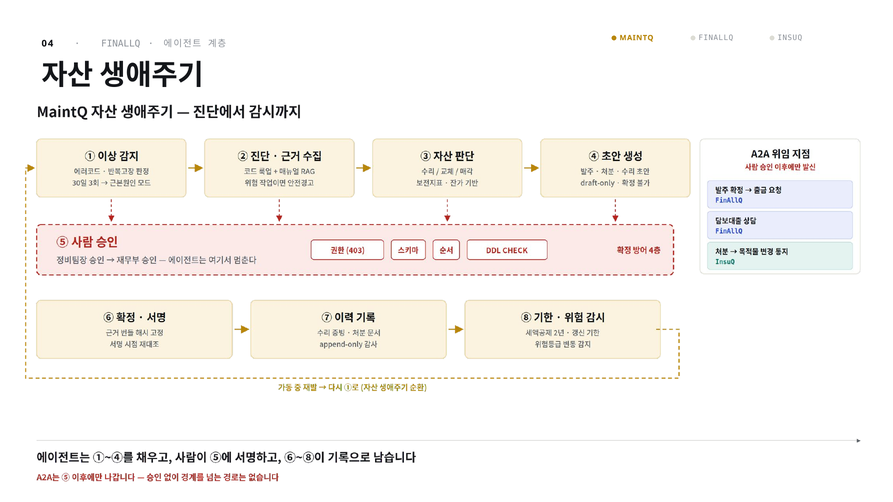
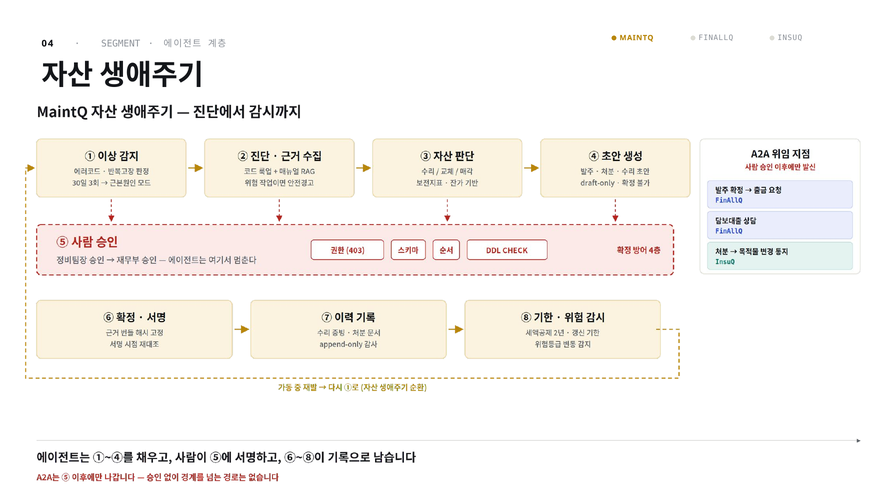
FINALLQ at (121, 43): FINALLQ -> SEGMENT
